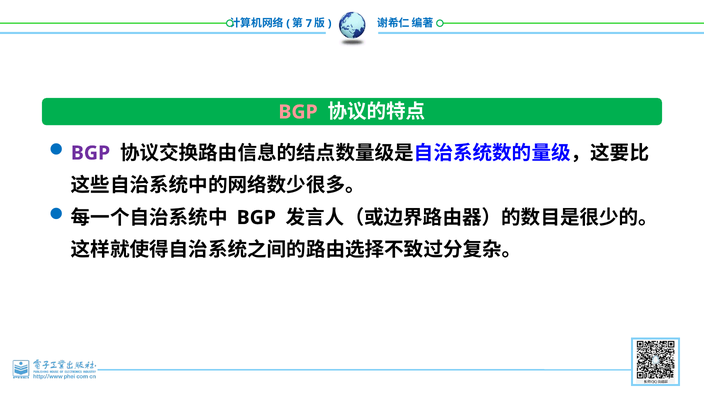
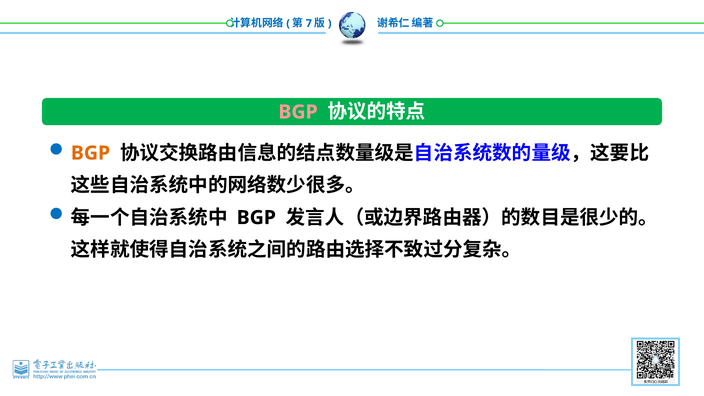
BGP at (91, 153) colour: purple -> orange
